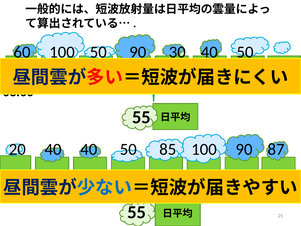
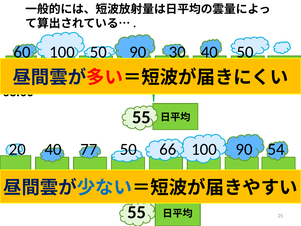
40 40: 40 -> 77
85: 85 -> 66
87: 87 -> 54
